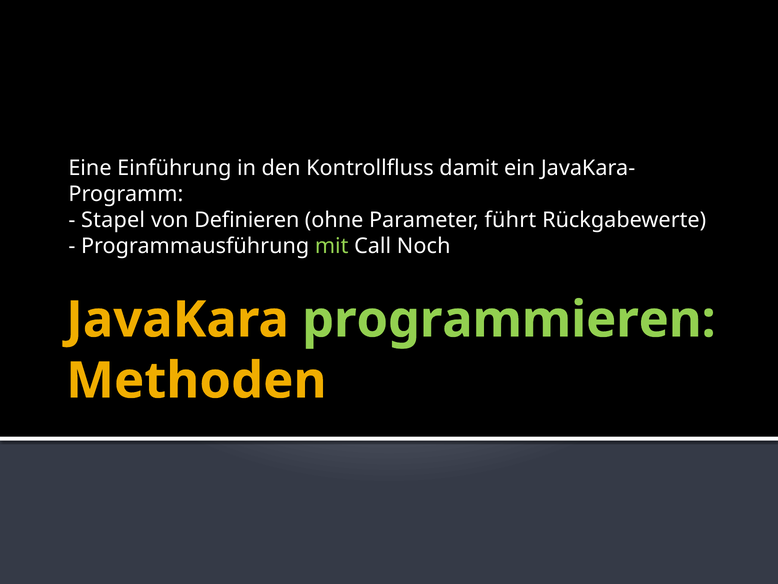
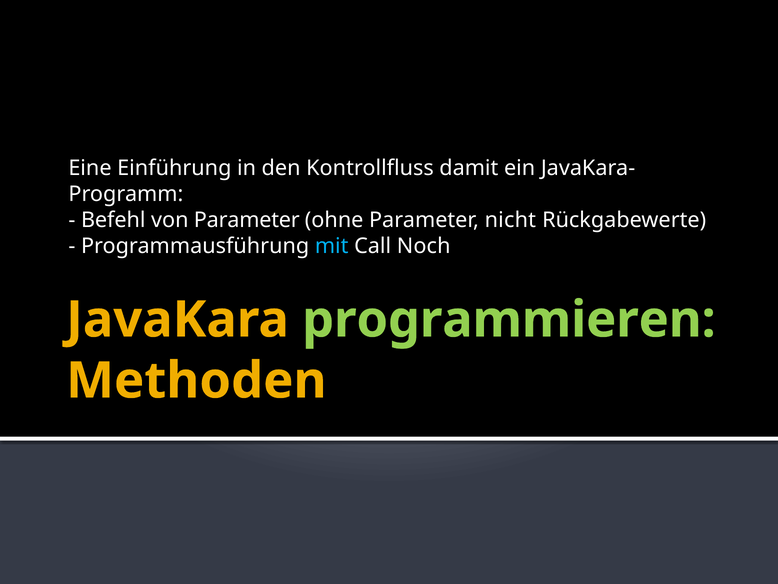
Stapel: Stapel -> Befehl
von Definieren: Definieren -> Parameter
führt: führt -> nicht
mit colour: light green -> light blue
